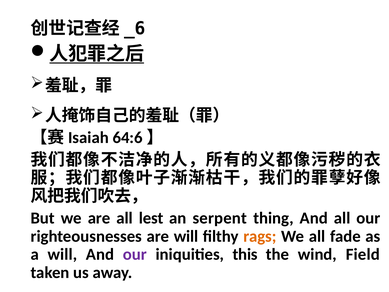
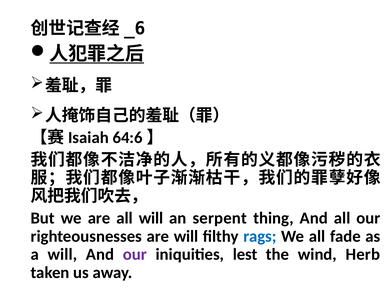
all lest: lest -> will
rags colour: orange -> blue
this: this -> lest
Field: Field -> Herb
